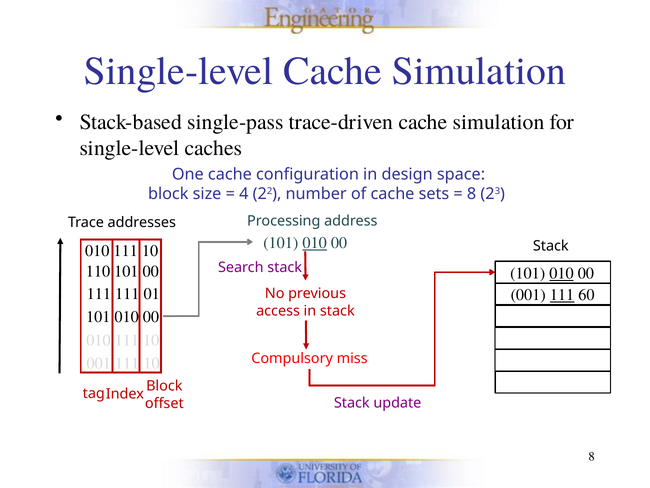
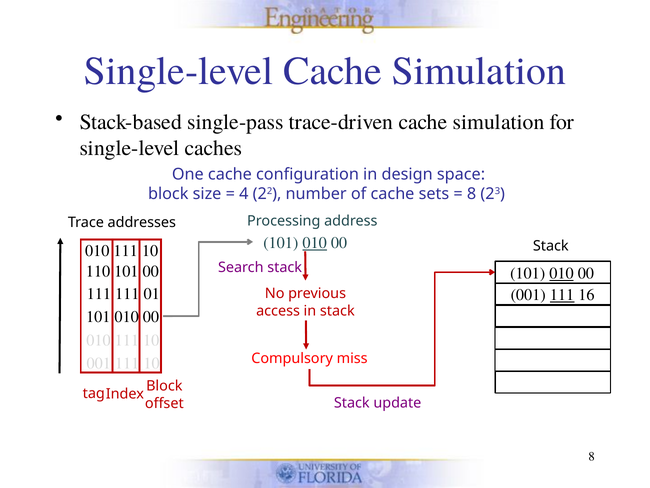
60: 60 -> 16
